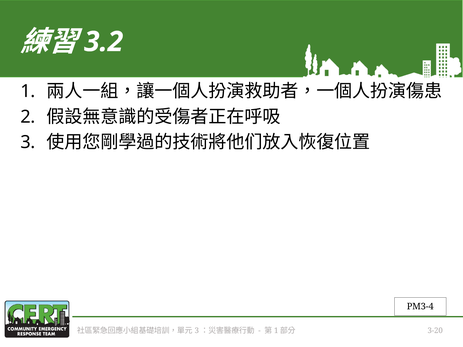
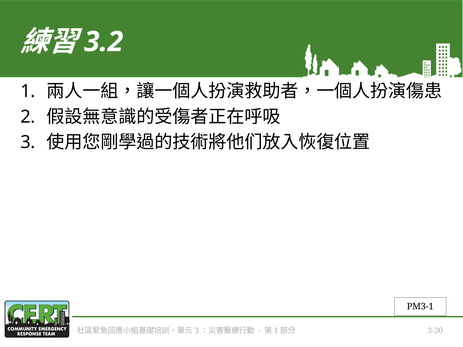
PM3-4: PM3-4 -> PM3-1
